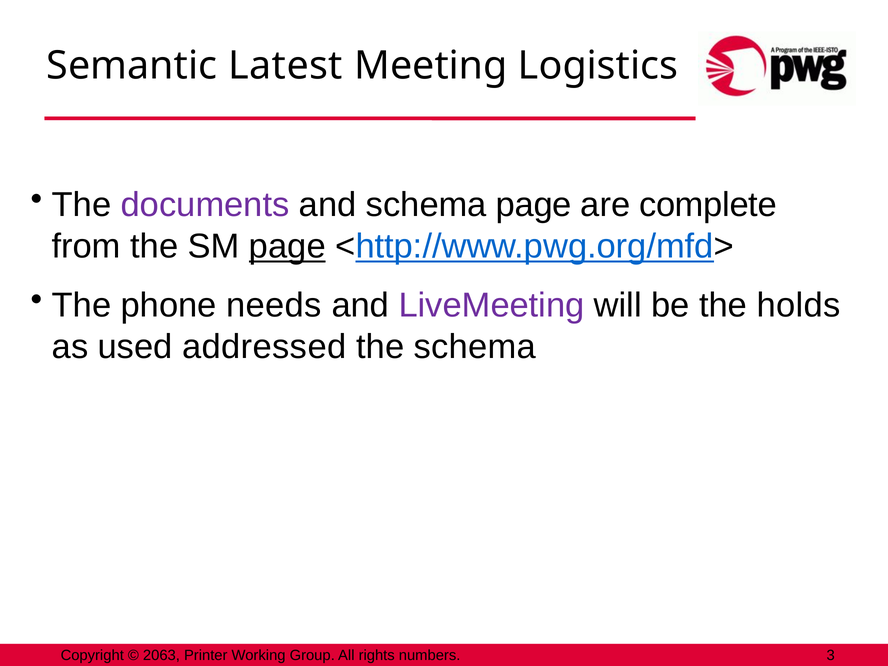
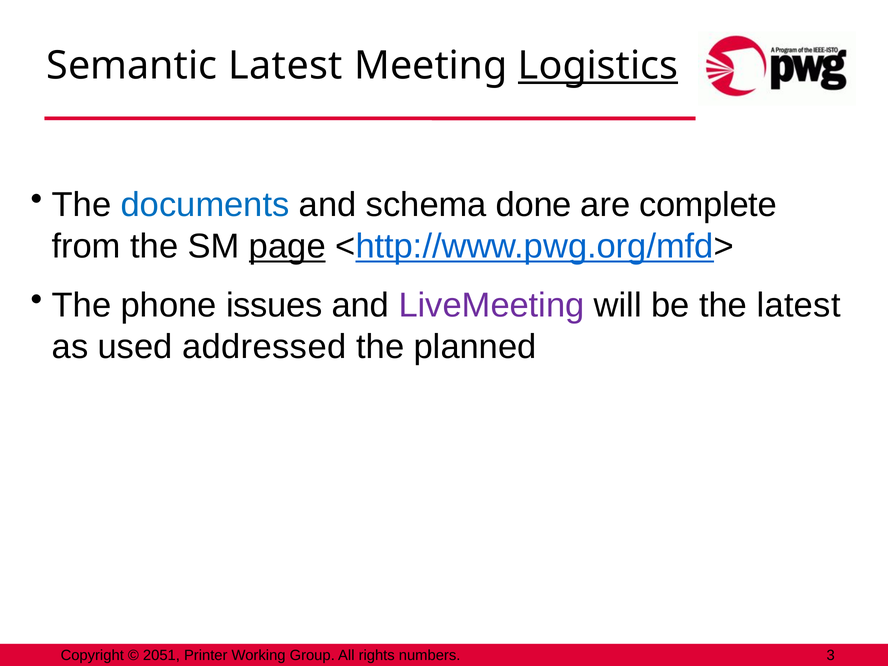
Logistics underline: none -> present
documents colour: purple -> blue
schema page: page -> done
needs: needs -> issues
the holds: holds -> latest
the schema: schema -> planned
2063: 2063 -> 2051
